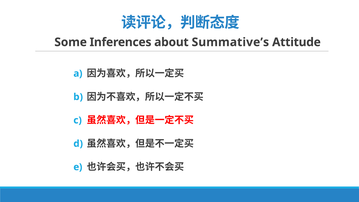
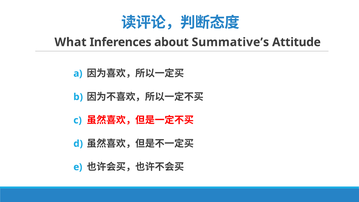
Some: Some -> What
